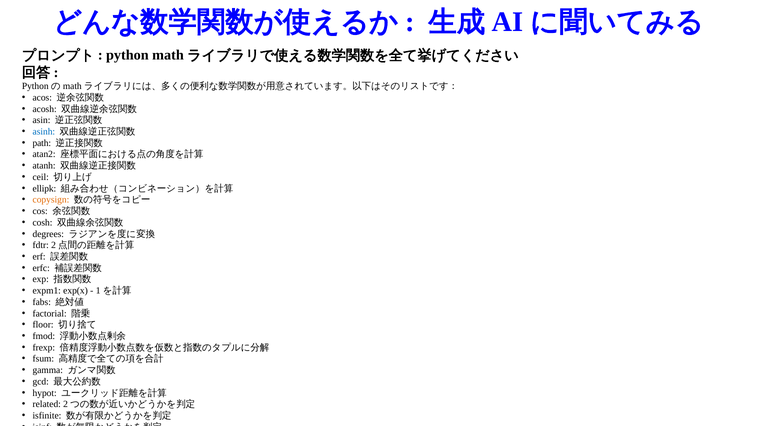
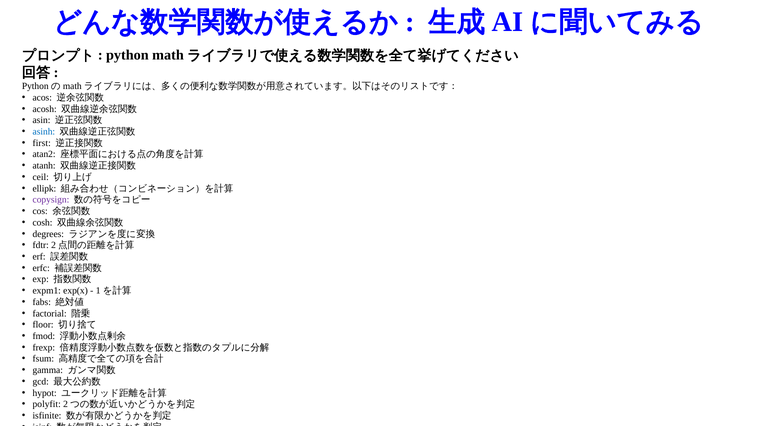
path: path -> first
copysign colour: orange -> purple
related: related -> polyfit
